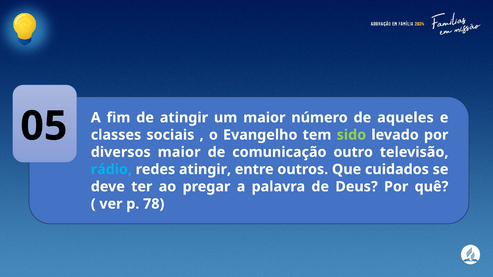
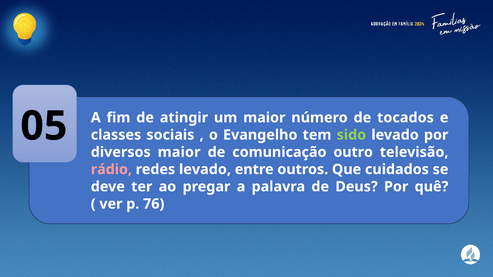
aqueles: aqueles -> tocados
rádio colour: light blue -> pink
redes atingir: atingir -> levado
78: 78 -> 76
